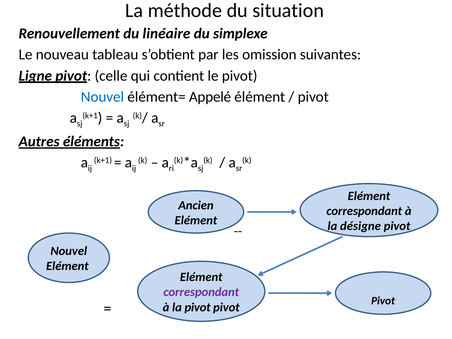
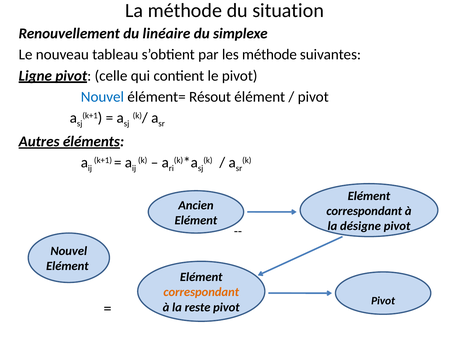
les omission: omission -> méthode
Appelé: Appelé -> Résout
correspondant at (201, 292) colour: purple -> orange
la pivot: pivot -> reste
